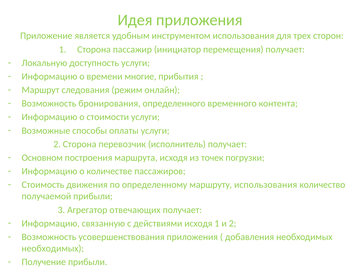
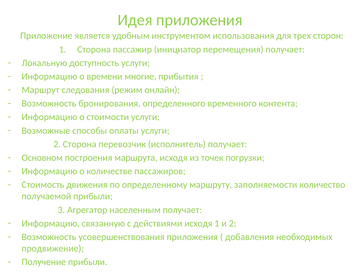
маршруту использования: использования -> заполняемости
отвечающих: отвечающих -> населенным
необходимых at (53, 248): необходимых -> продвижение
